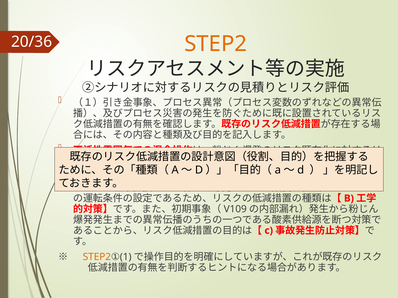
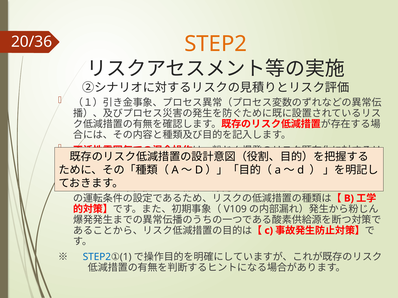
STEP2 at (97, 257) colour: orange -> blue
